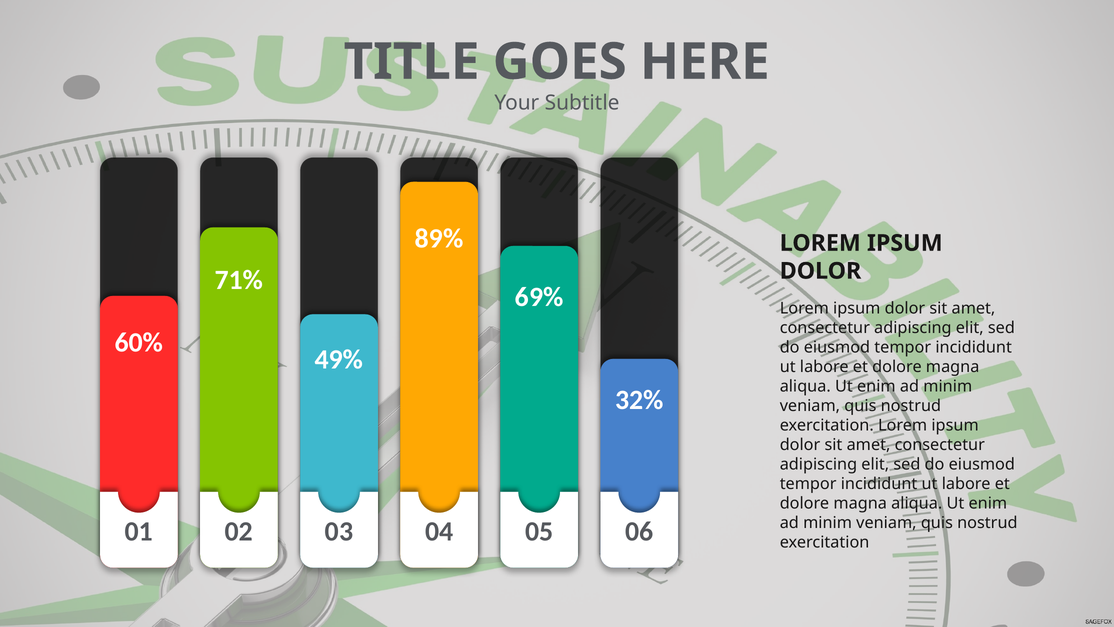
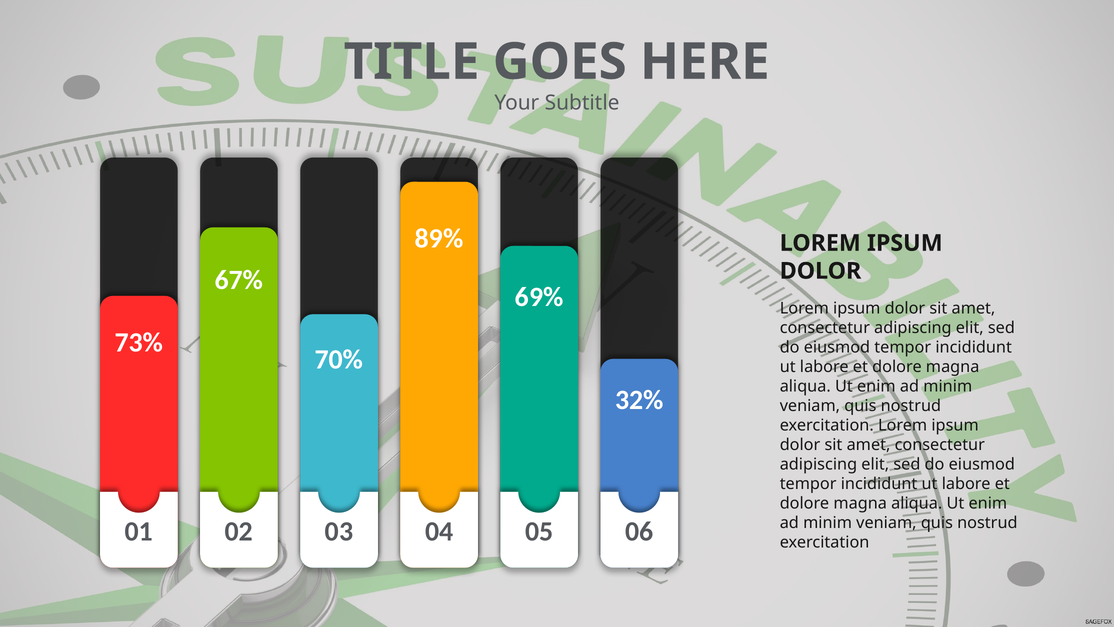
71%: 71% -> 67%
60%: 60% -> 73%
49%: 49% -> 70%
